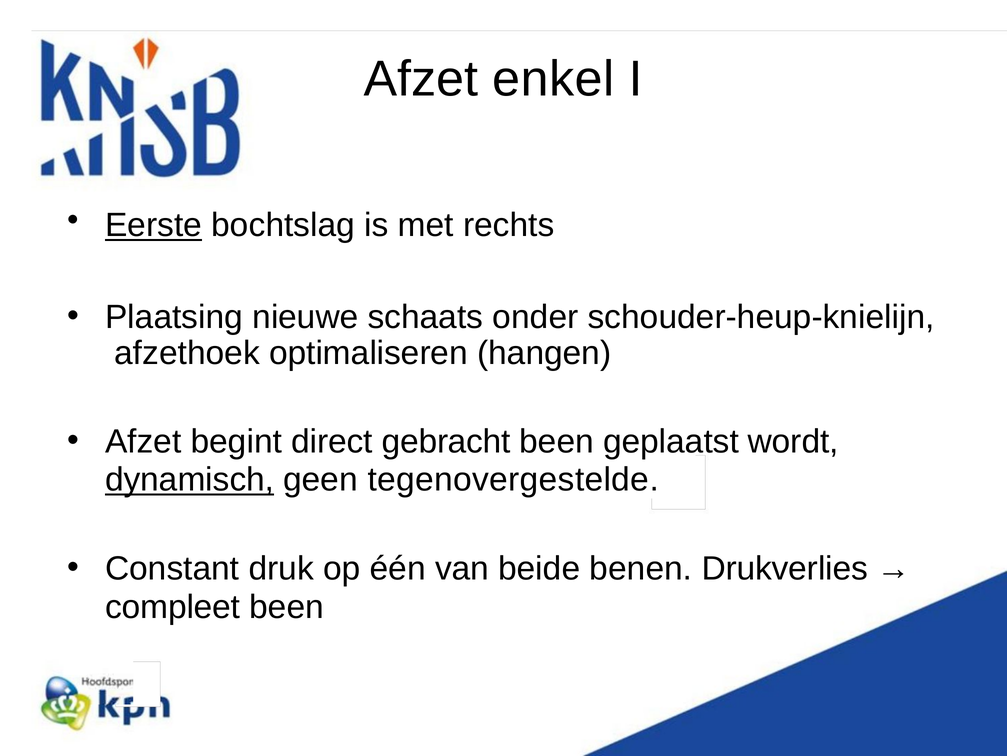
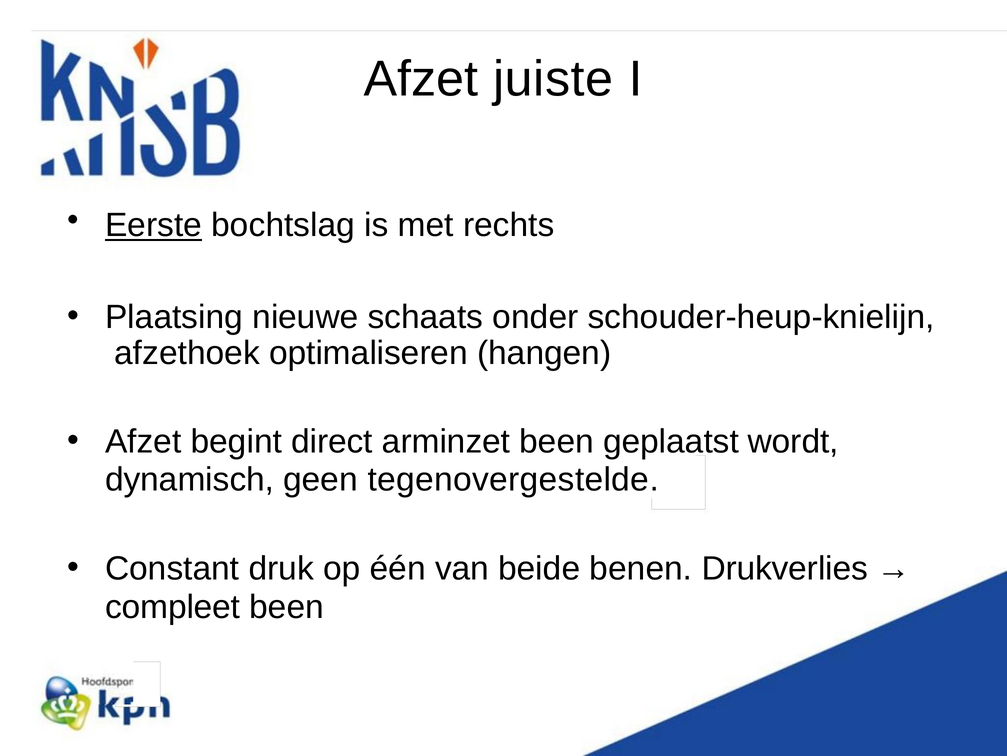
enkel: enkel -> juiste
gebracht: gebracht -> arminzet
dynamisch underline: present -> none
